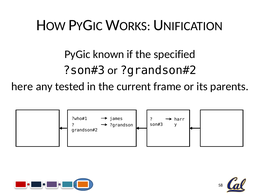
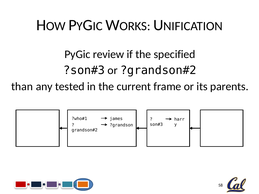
known: known -> review
here: here -> than
